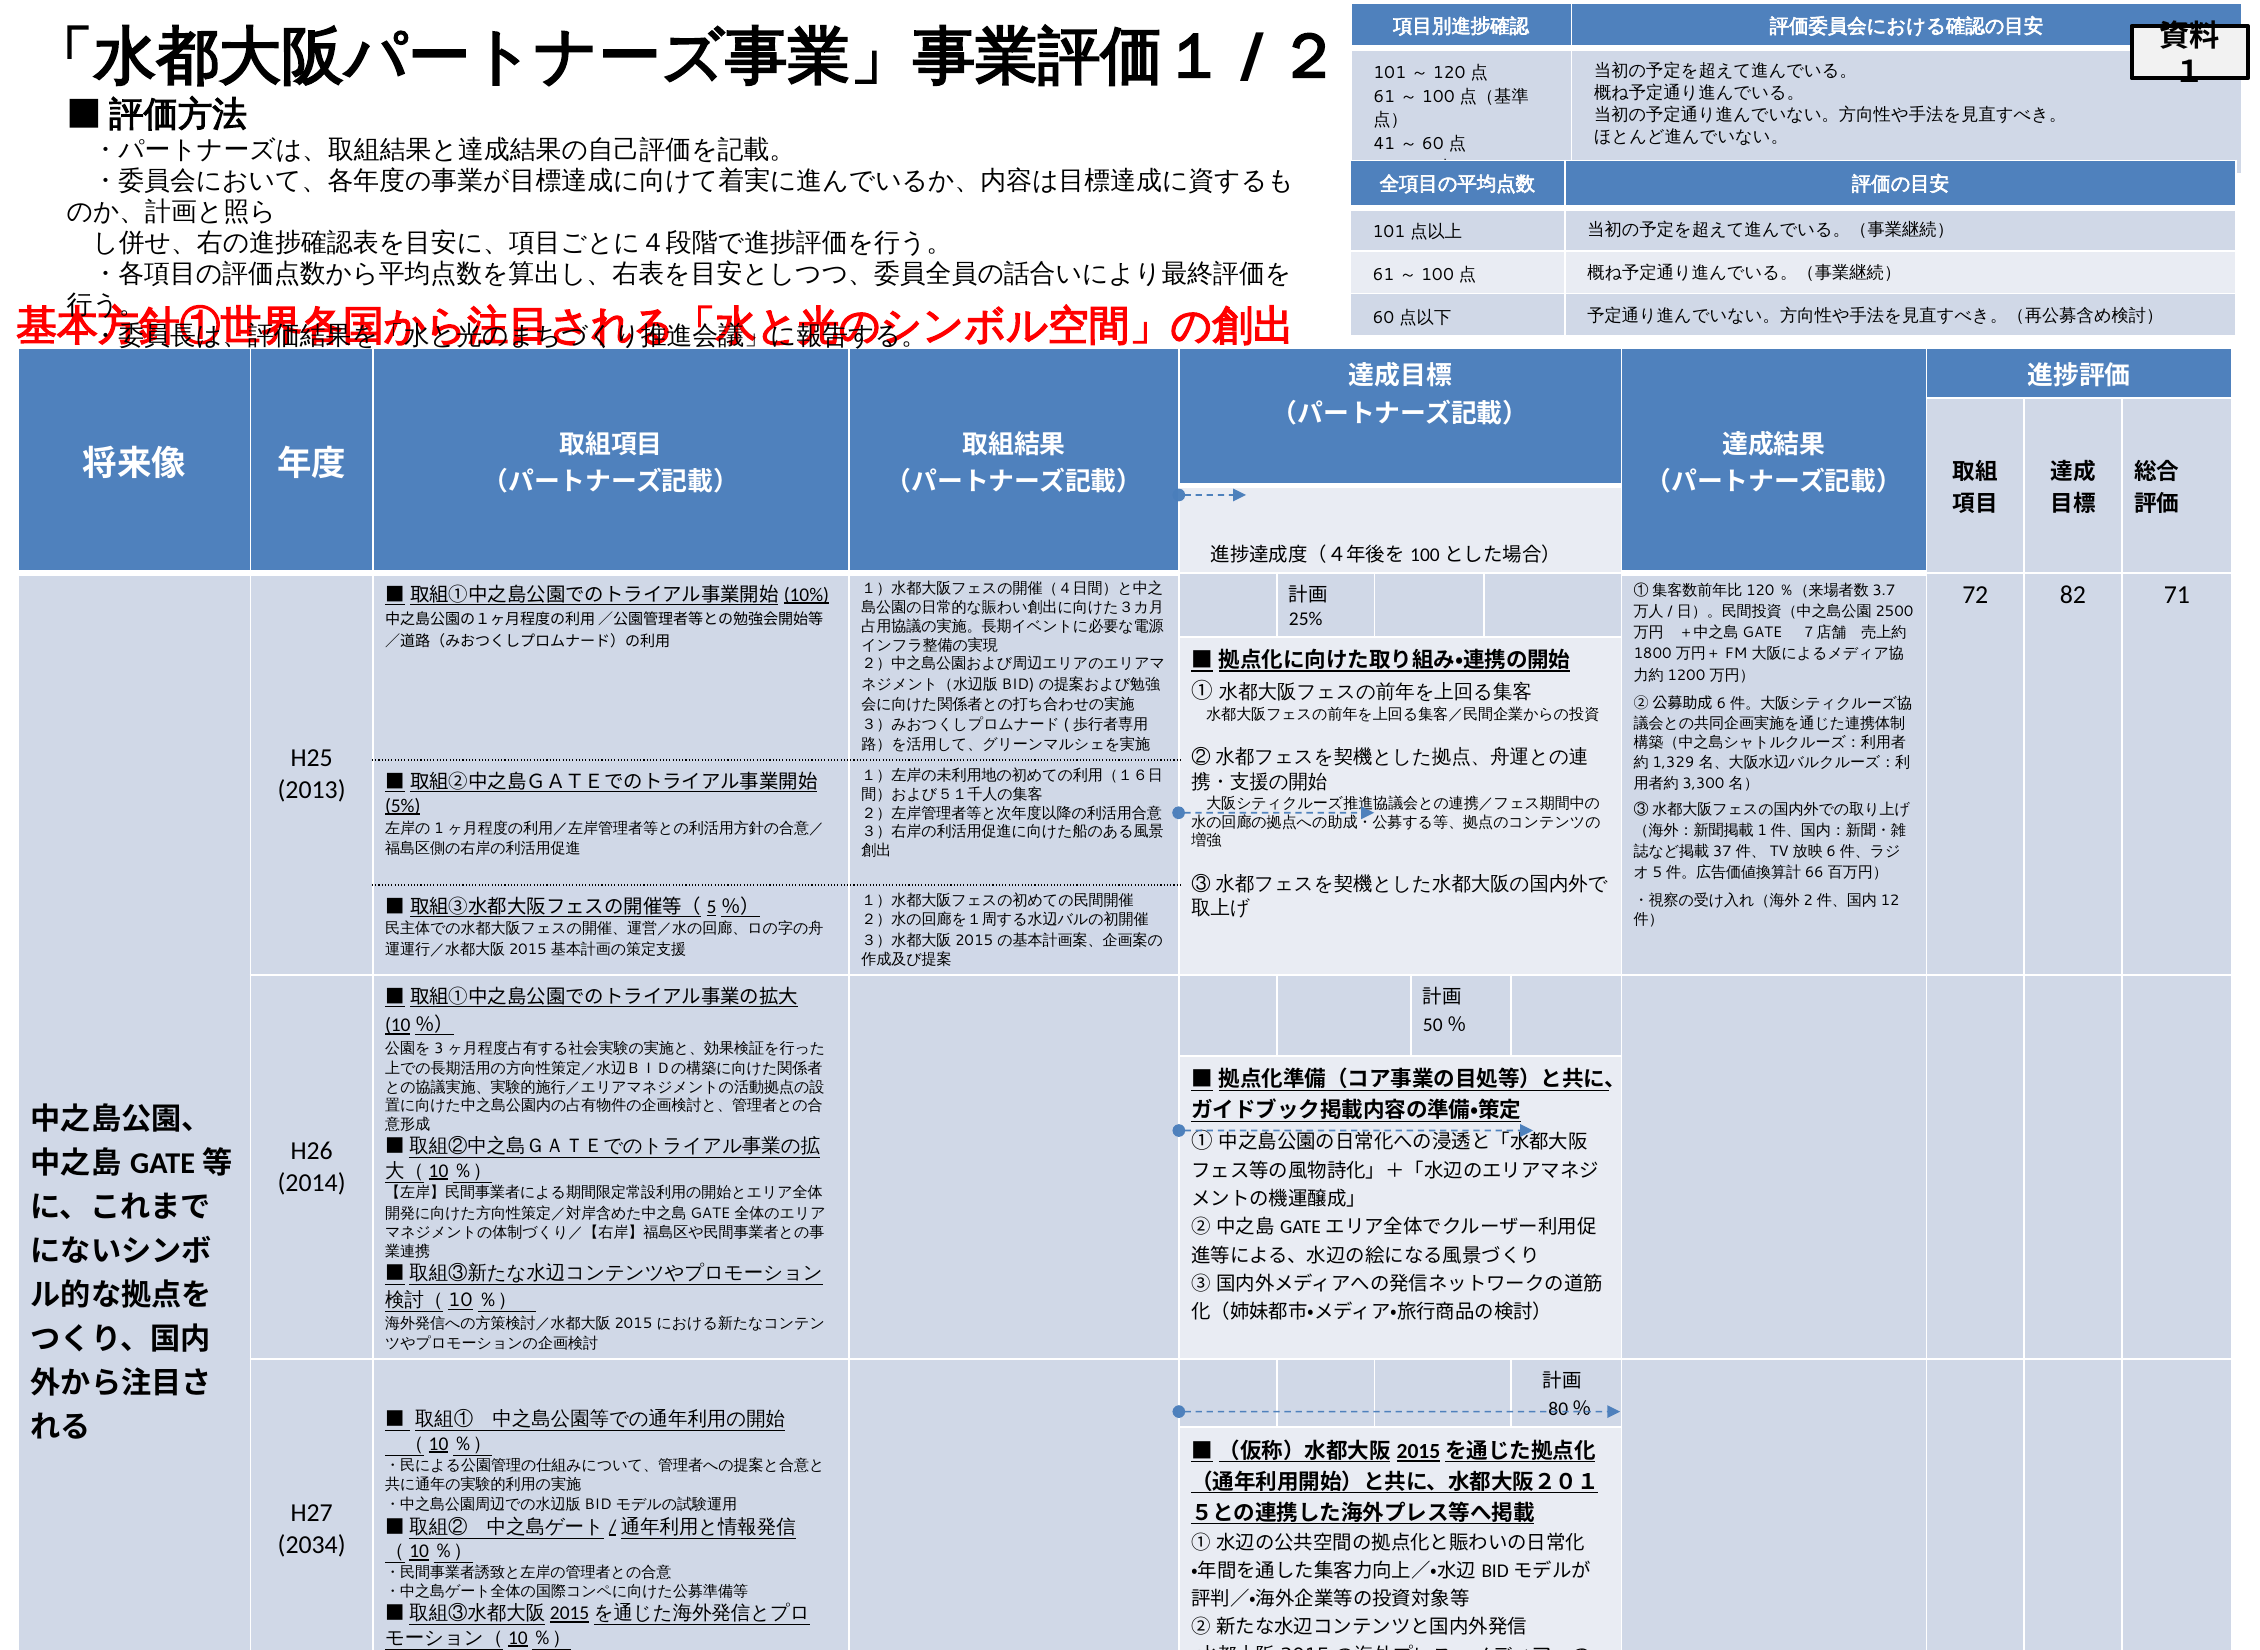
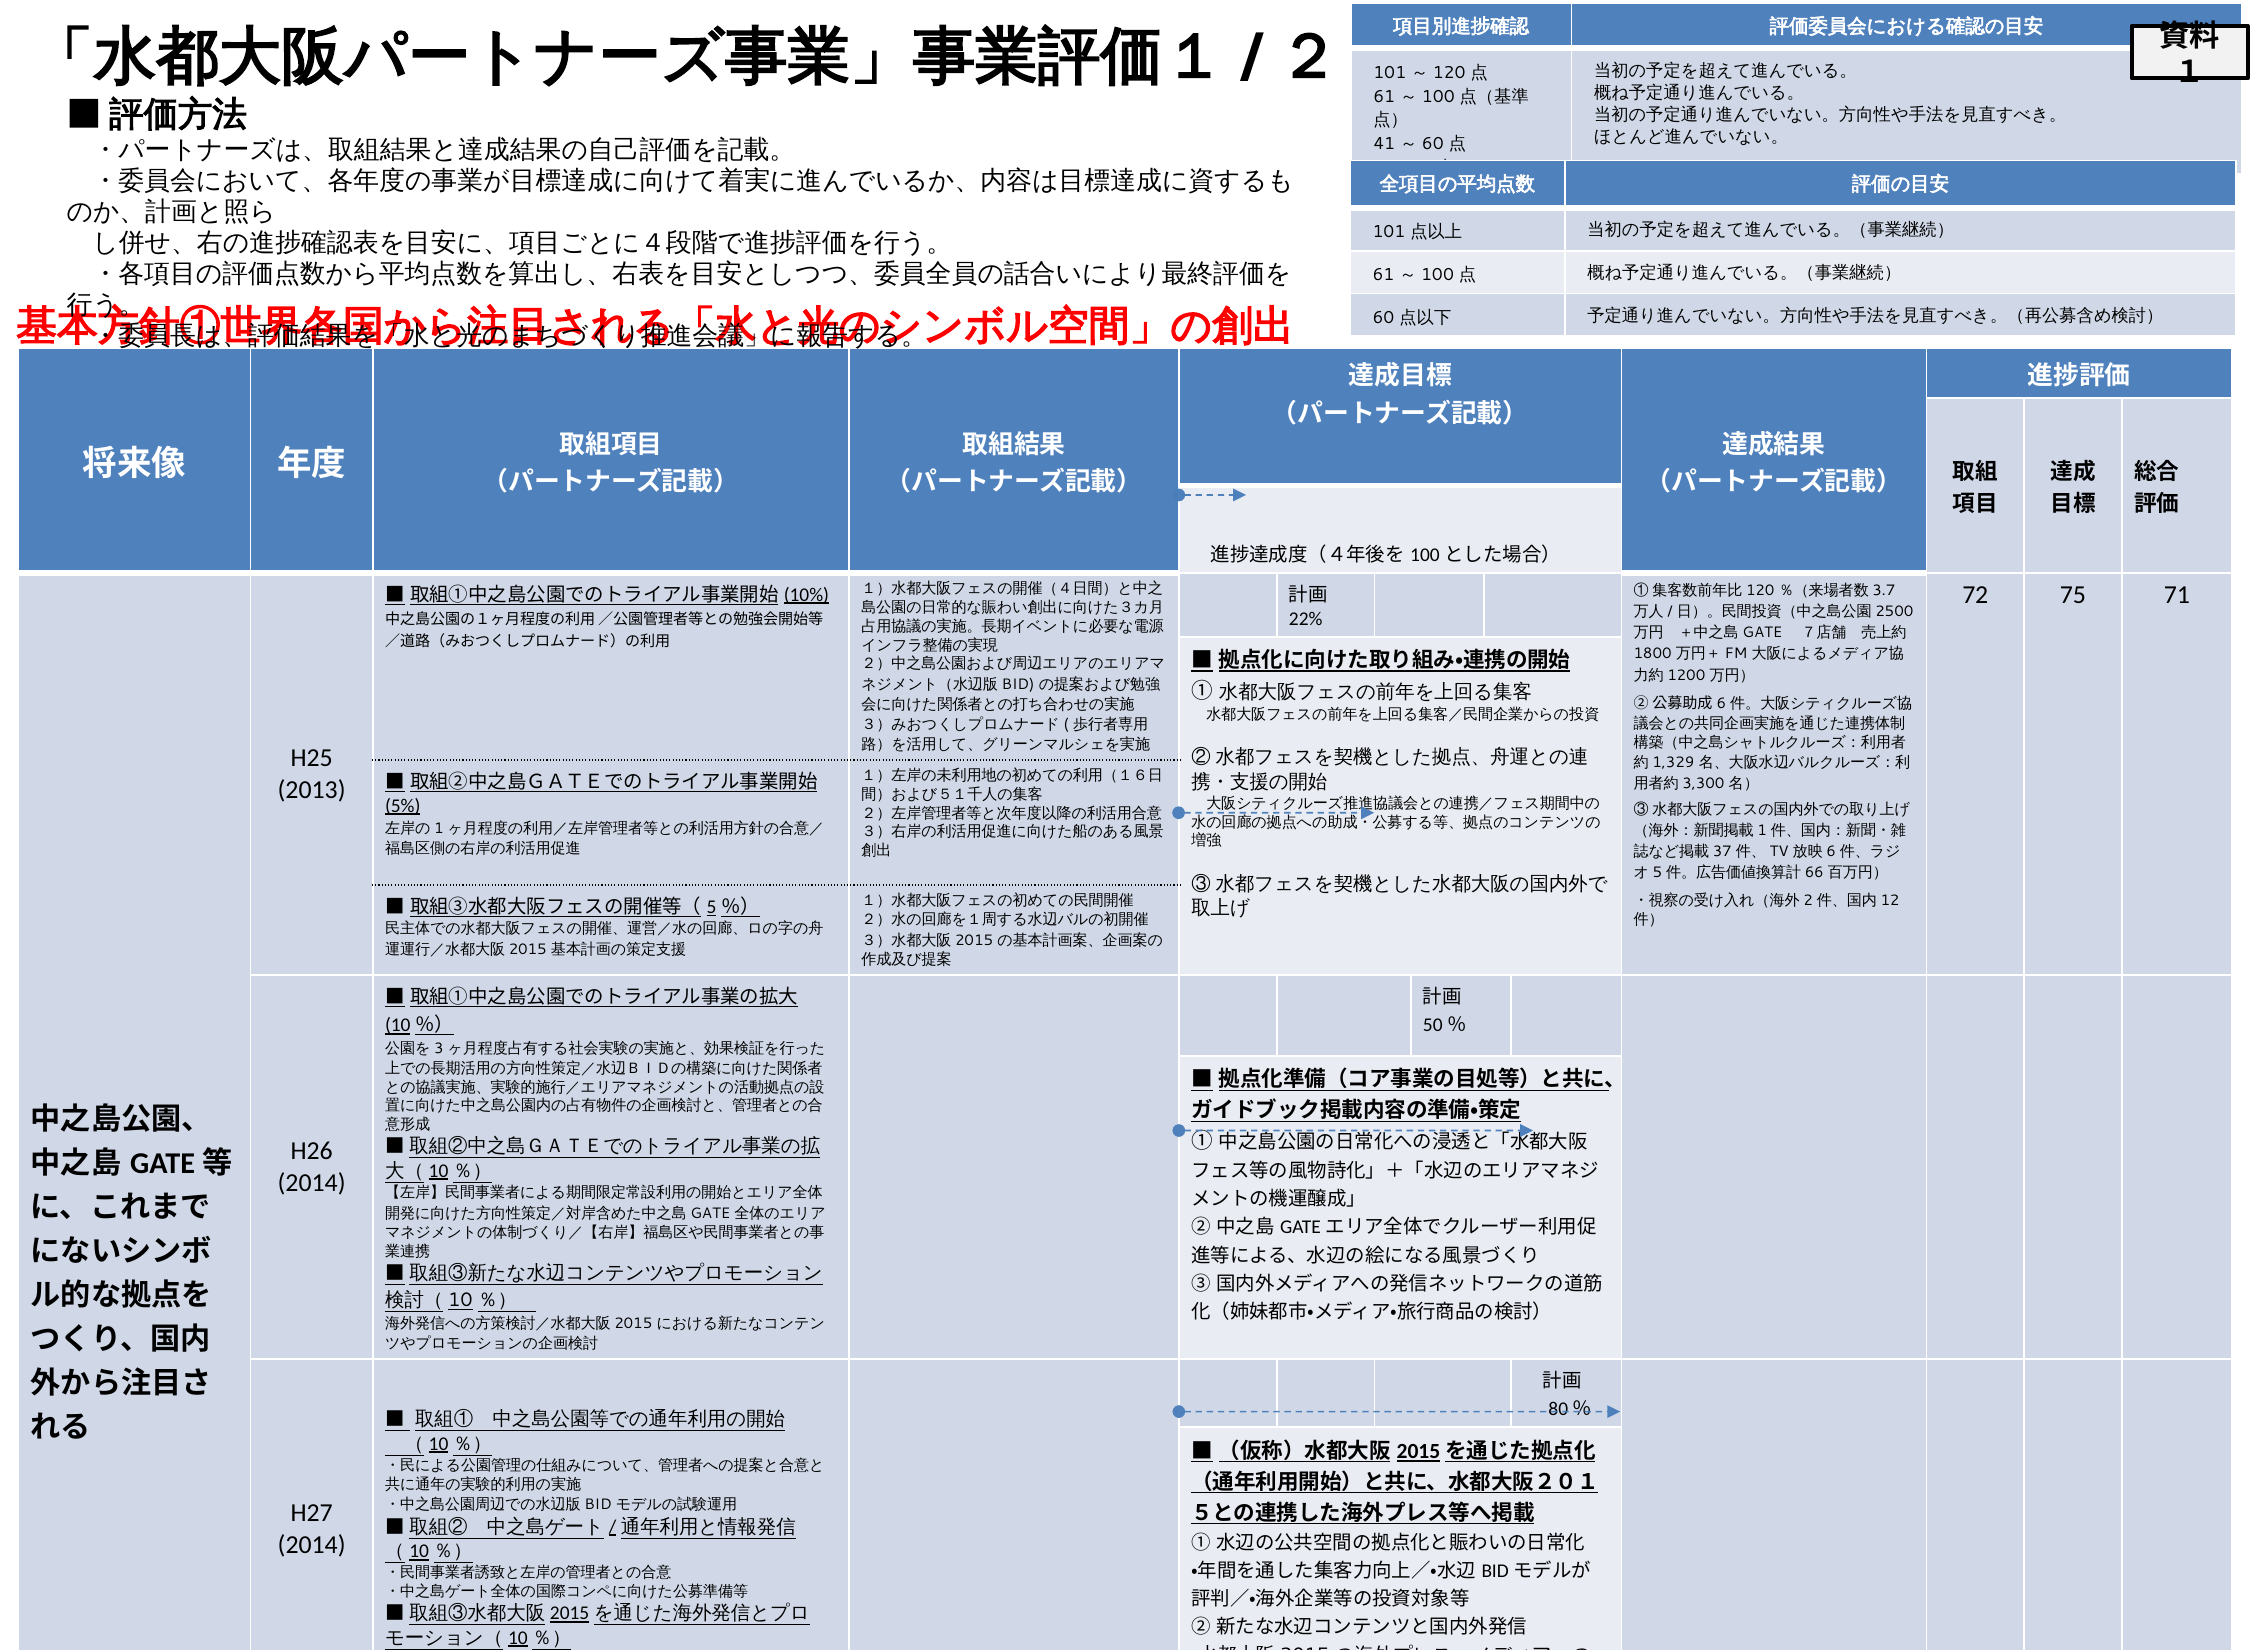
82: 82 -> 75
25%: 25% -> 22%
2034 at (312, 1544): 2034 -> 2014
